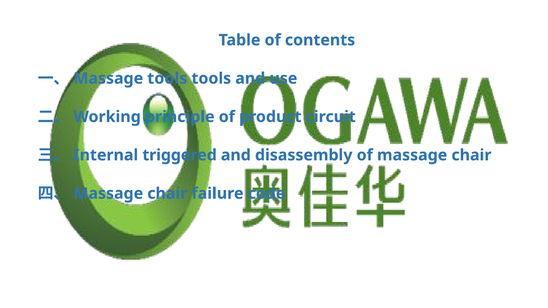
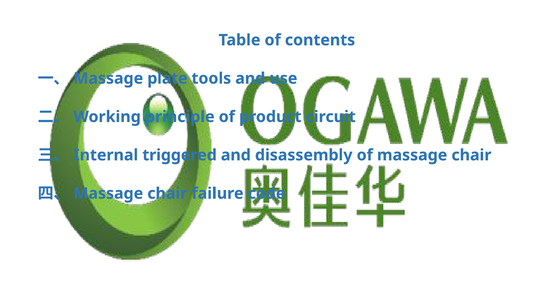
Massage tools: tools -> plate
